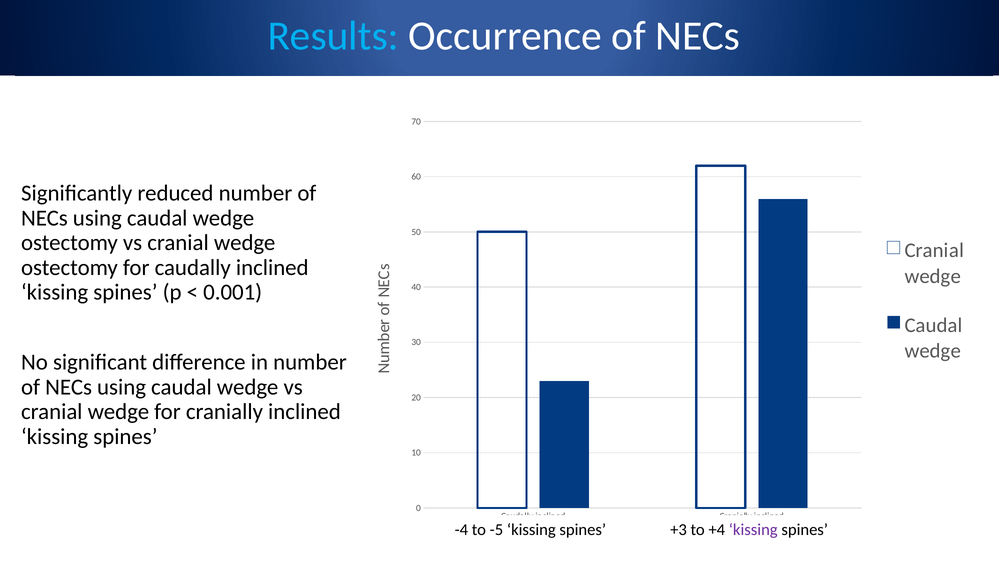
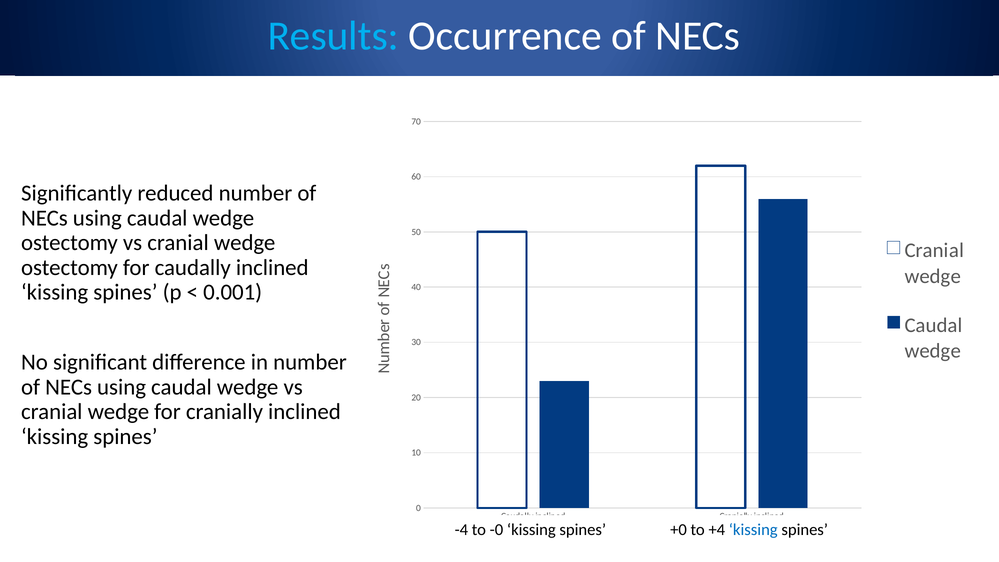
-5: -5 -> -0
+3: +3 -> +0
kissing at (753, 530) colour: purple -> blue
